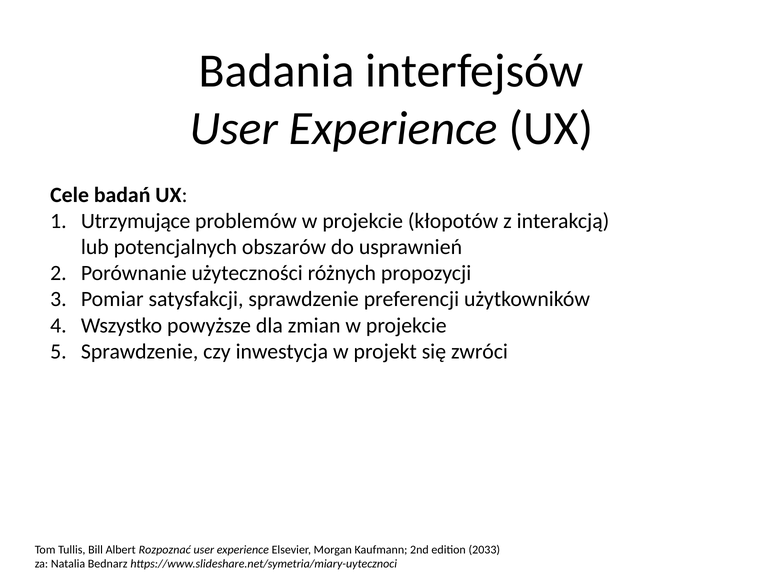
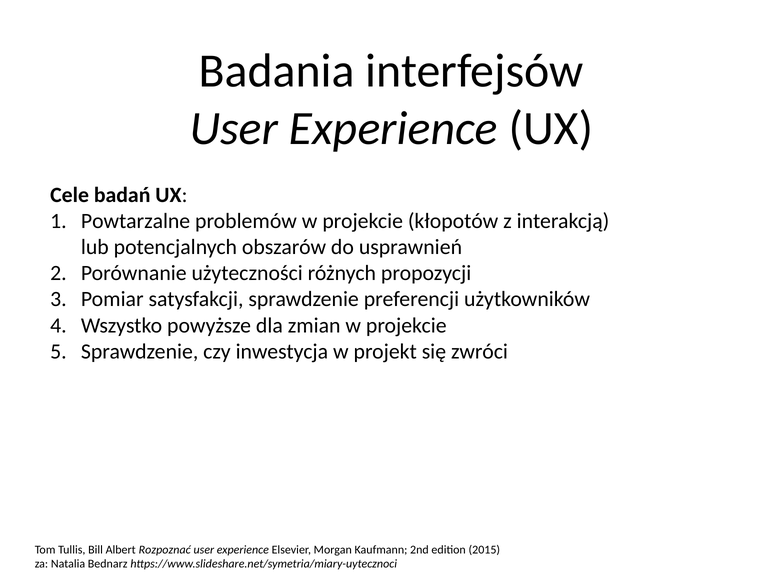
Utrzymujące: Utrzymujące -> Powtarzalne
2033: 2033 -> 2015
